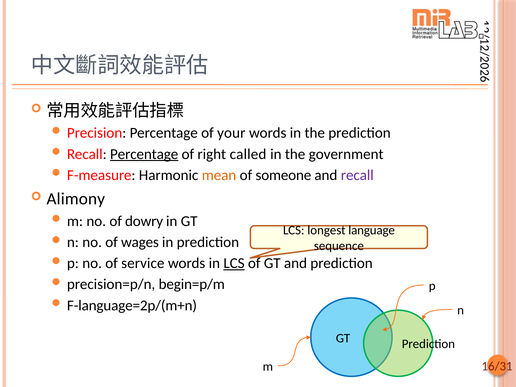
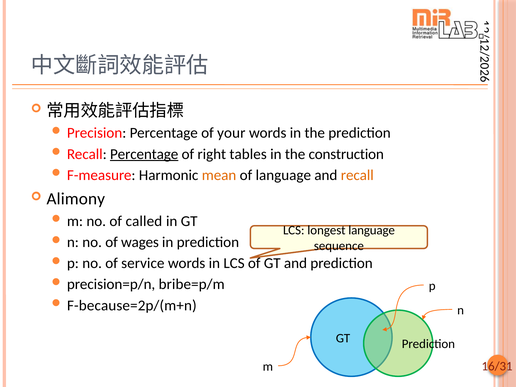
called: called -> tables
government: government -> construction
of someone: someone -> language
recall at (357, 175) colour: purple -> orange
dowry: dowry -> called
LCS at (234, 263) underline: present -> none
begin=p/m: begin=p/m -> bribe=p/m
F-language=2p/(m+n: F-language=2p/(m+n -> F-because=2p/(m+n
